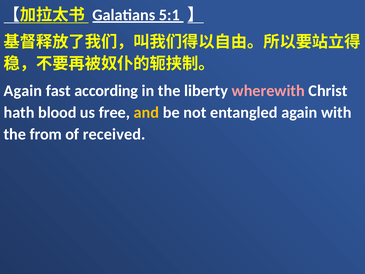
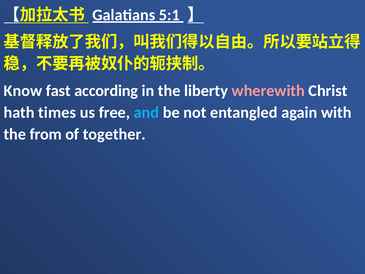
Again at (23, 91): Again -> Know
blood: blood -> times
and colour: yellow -> light blue
received: received -> together
